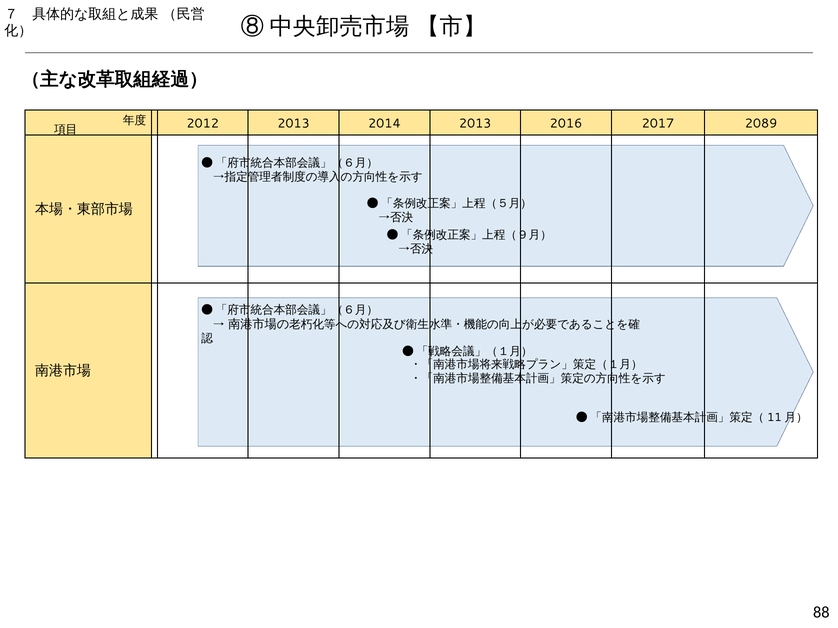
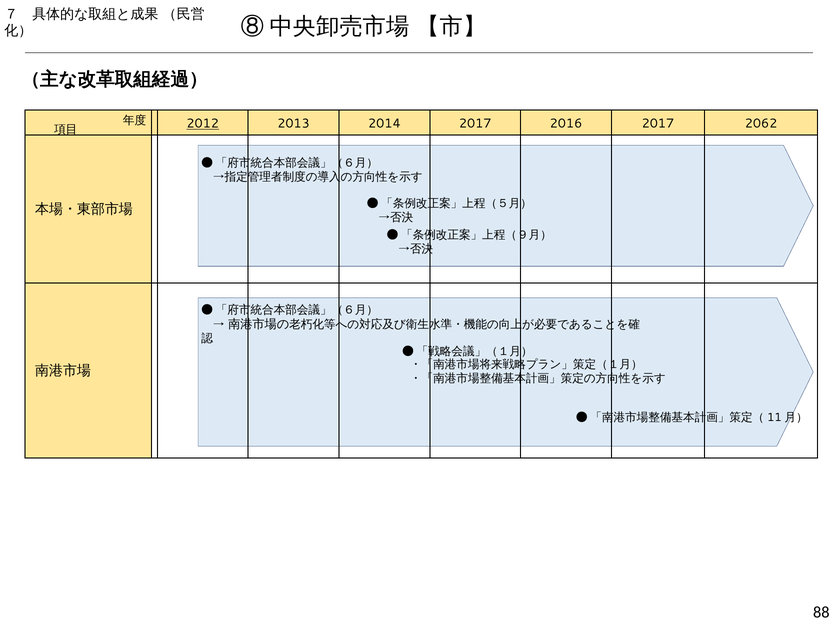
2012 underline: none -> present
2014 2013: 2013 -> 2017
2089: 2089 -> 2062
